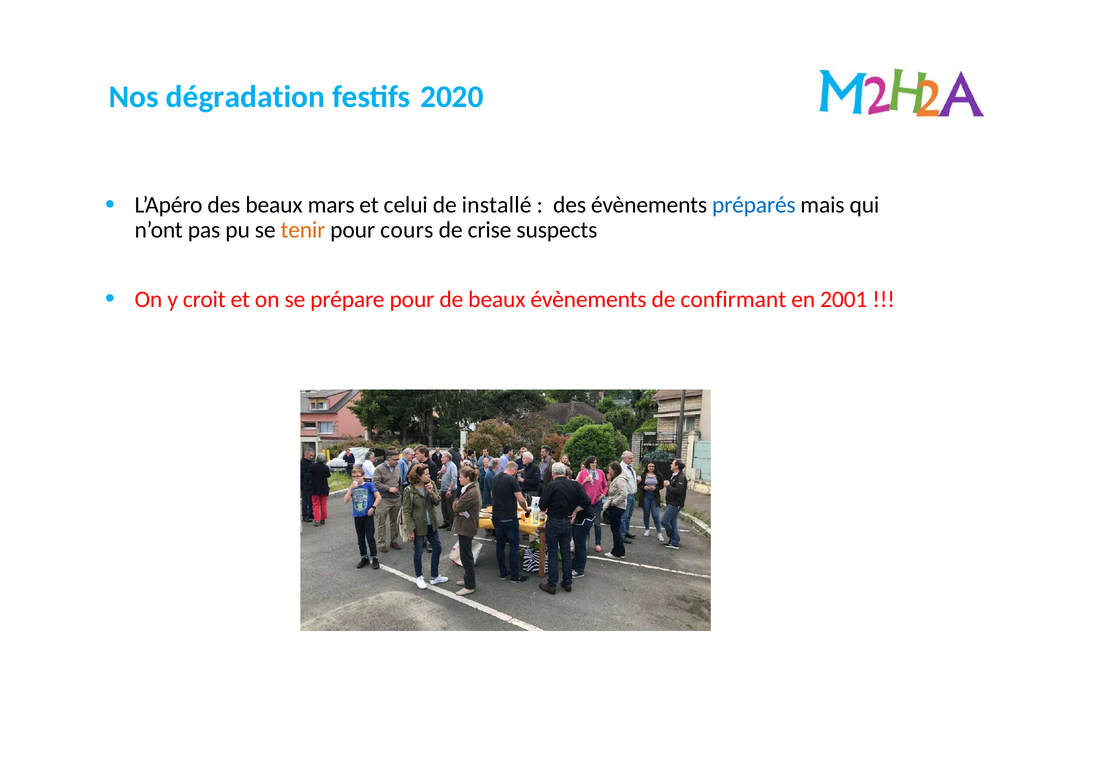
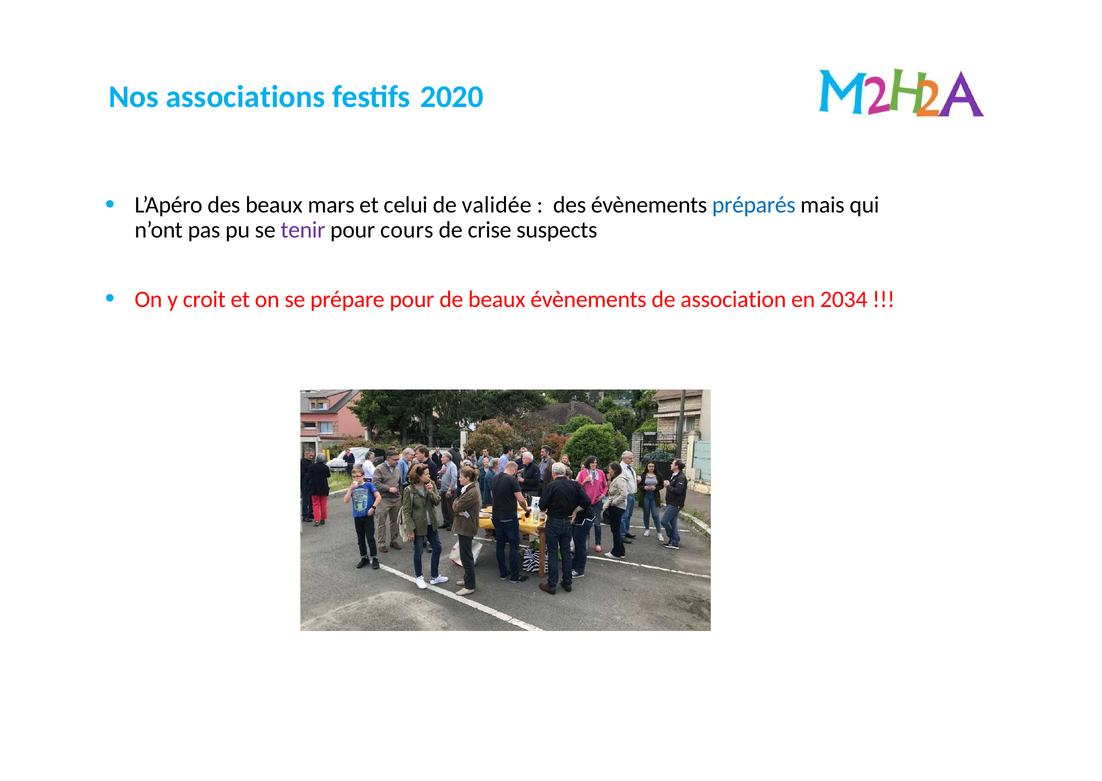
dégradation: dégradation -> associations
installé: installé -> validée
tenir colour: orange -> purple
confirmant: confirmant -> association
2001: 2001 -> 2034
